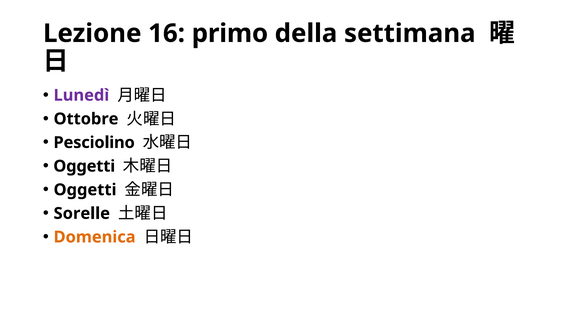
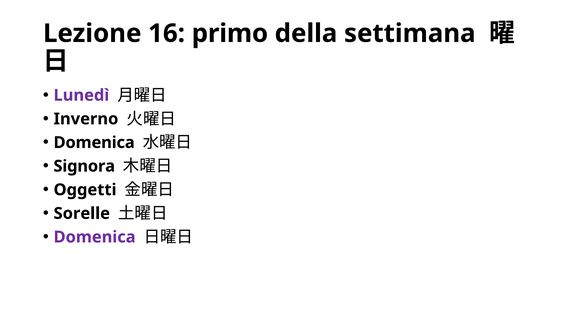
Ottobre: Ottobre -> Inverno
Pesciolino at (94, 143): Pesciolino -> Domenica
Oggetti at (84, 166): Oggetti -> Signora
Domenica at (95, 237) colour: orange -> purple
